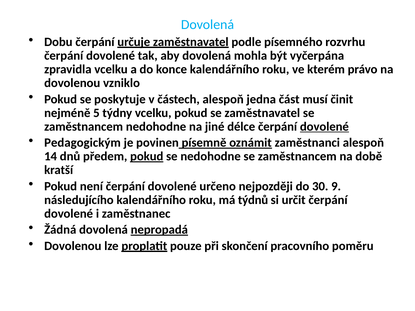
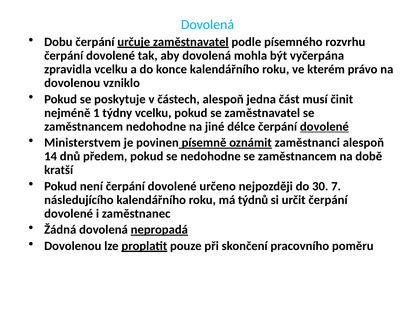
5: 5 -> 1
Pedagogickým: Pedagogickým -> Ministerstvem
pokud at (147, 157) underline: present -> none
9: 9 -> 7
